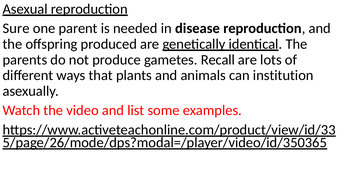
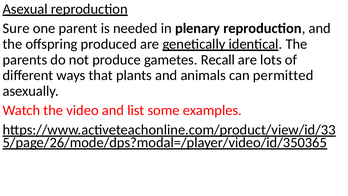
disease: disease -> plenary
institution: institution -> permitted
